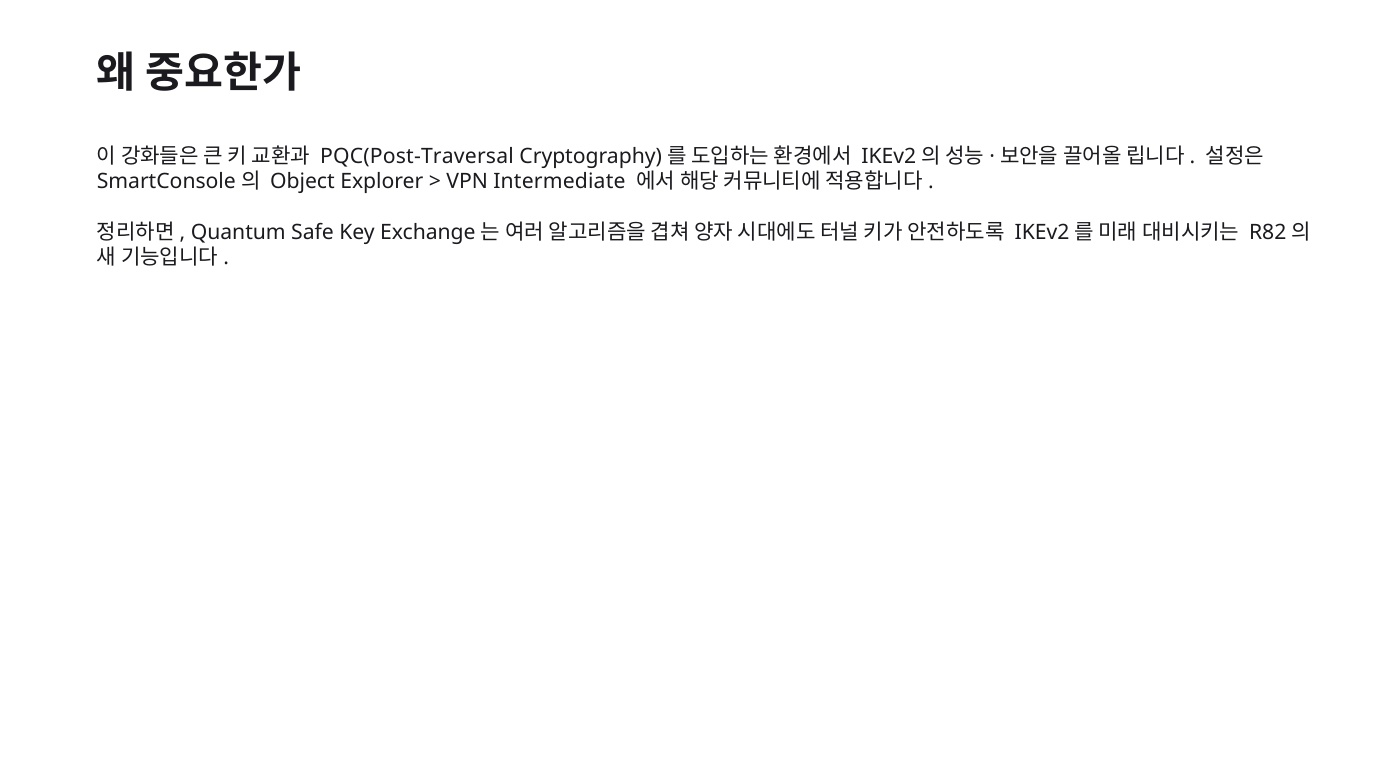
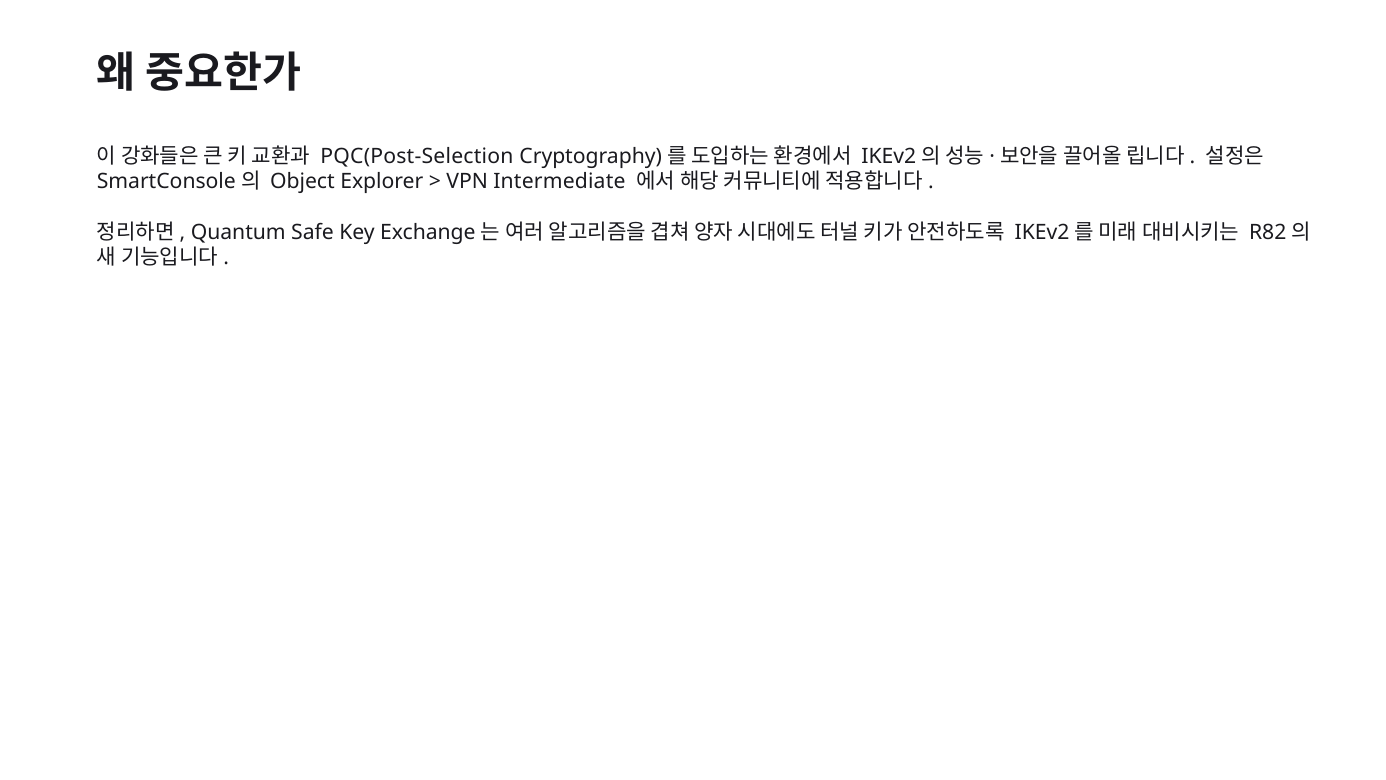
PQC(Post-Traversal: PQC(Post-Traversal -> PQC(Post-Selection
